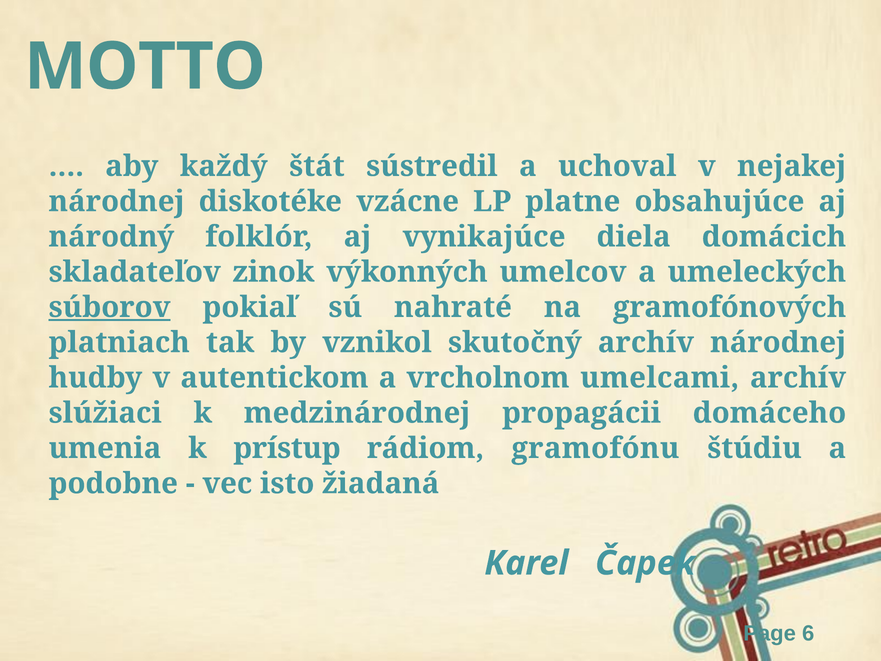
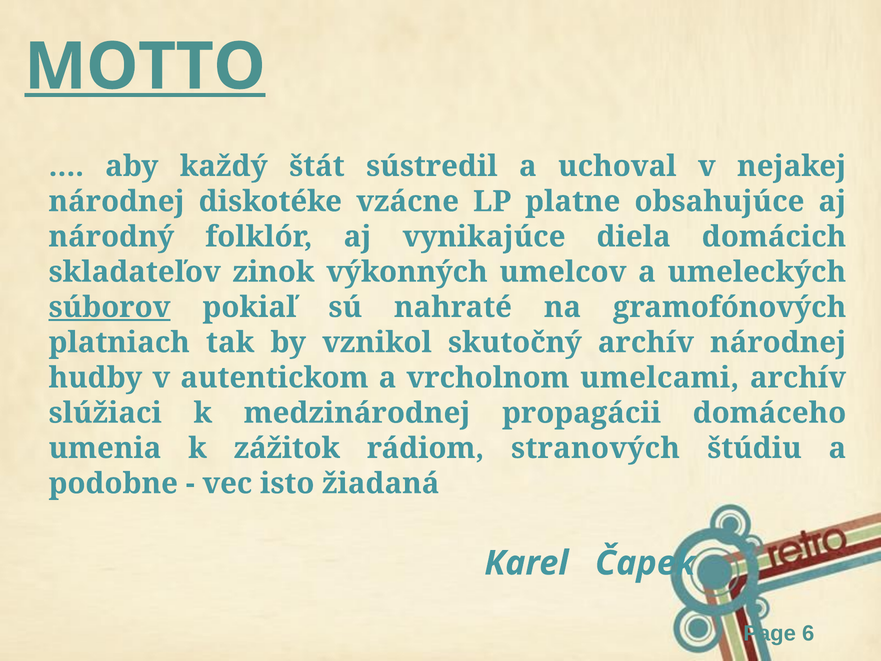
MOTTO underline: none -> present
prístup: prístup -> zážitok
rádiom gramofónu: gramofónu -> stranových
